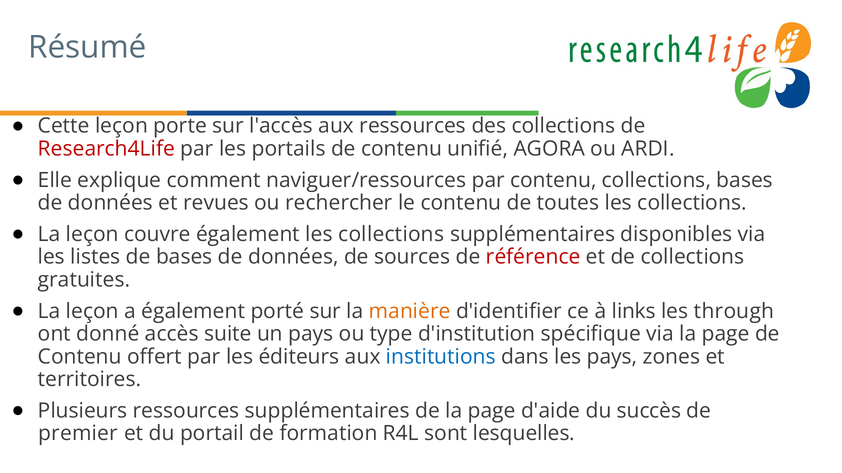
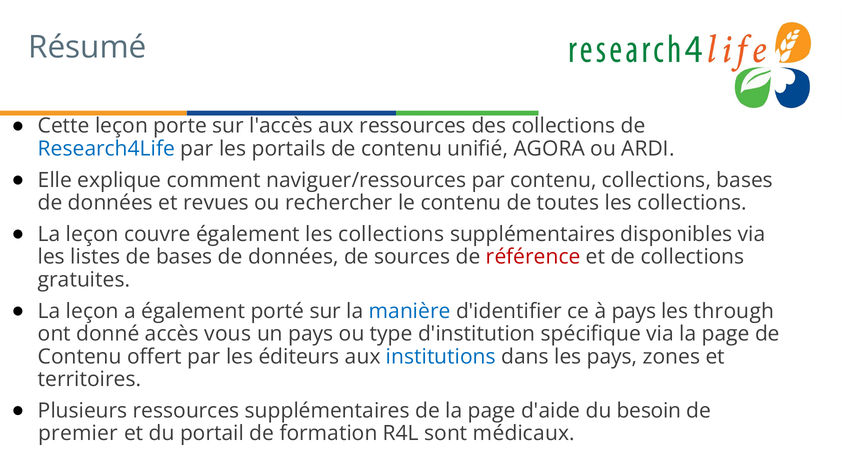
Research4Life colour: red -> blue
manière colour: orange -> blue
à links: links -> pays
suite: suite -> vous
succès: succès -> besoin
lesquelles: lesquelles -> médicaux
